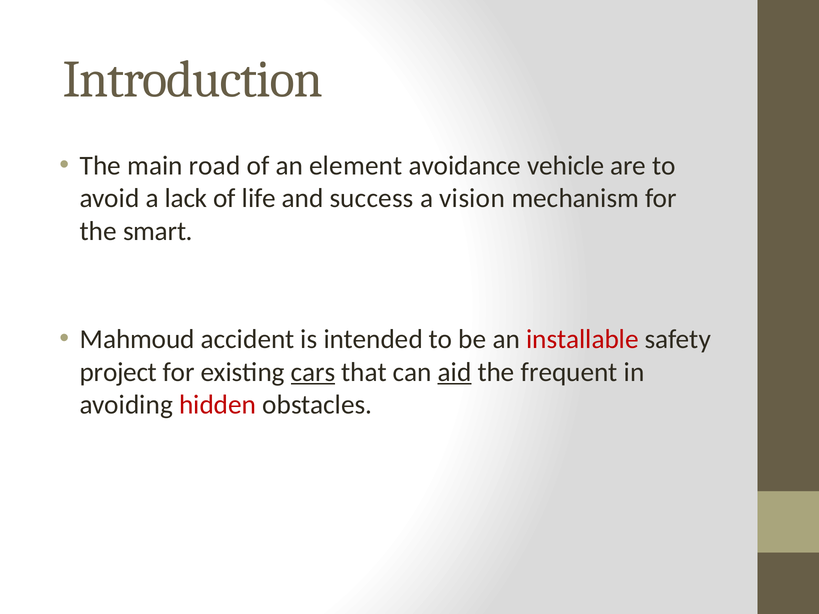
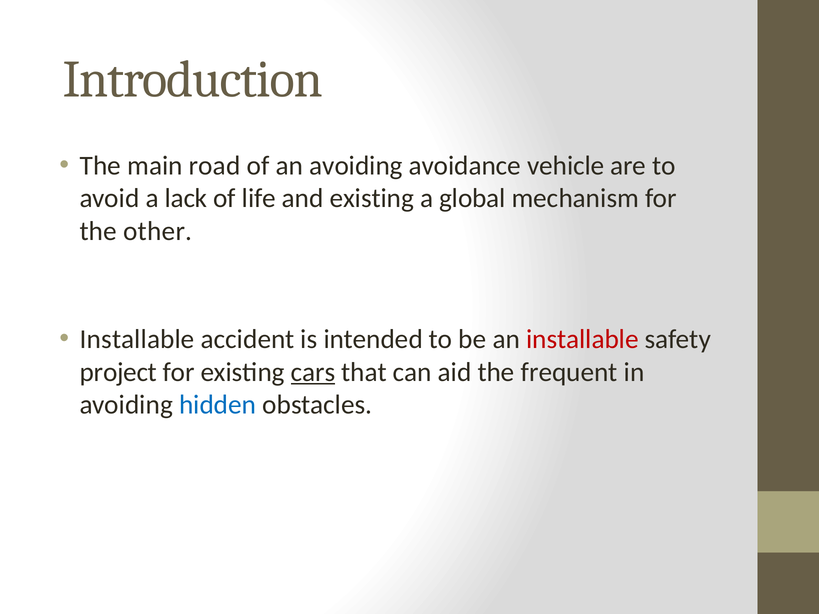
an element: element -> avoiding
and success: success -> existing
vision: vision -> global
smart: smart -> other
Mahmoud at (137, 339): Mahmoud -> Installable
aid underline: present -> none
hidden colour: red -> blue
